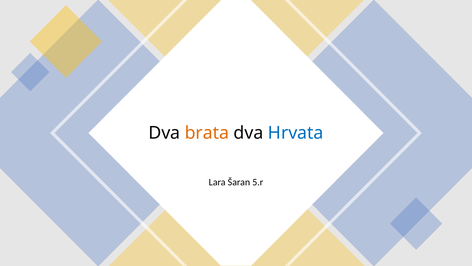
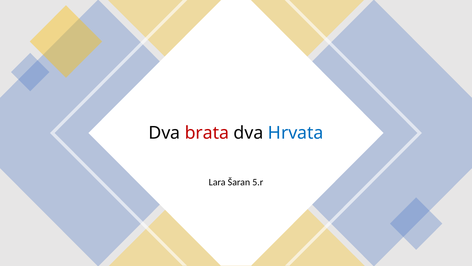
brata colour: orange -> red
